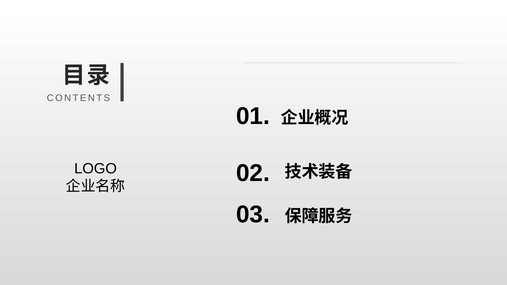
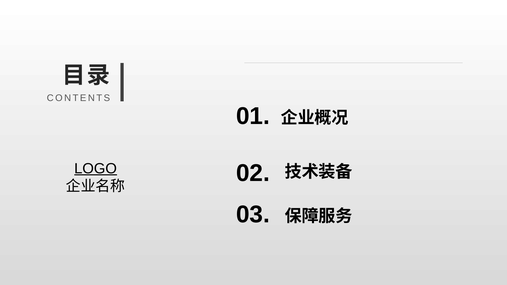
LOGO underline: none -> present
